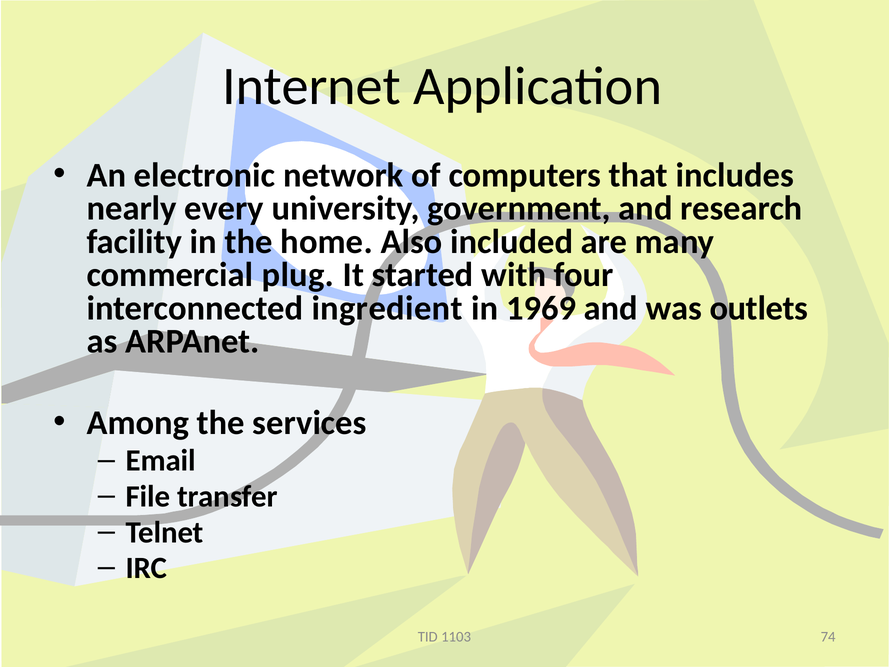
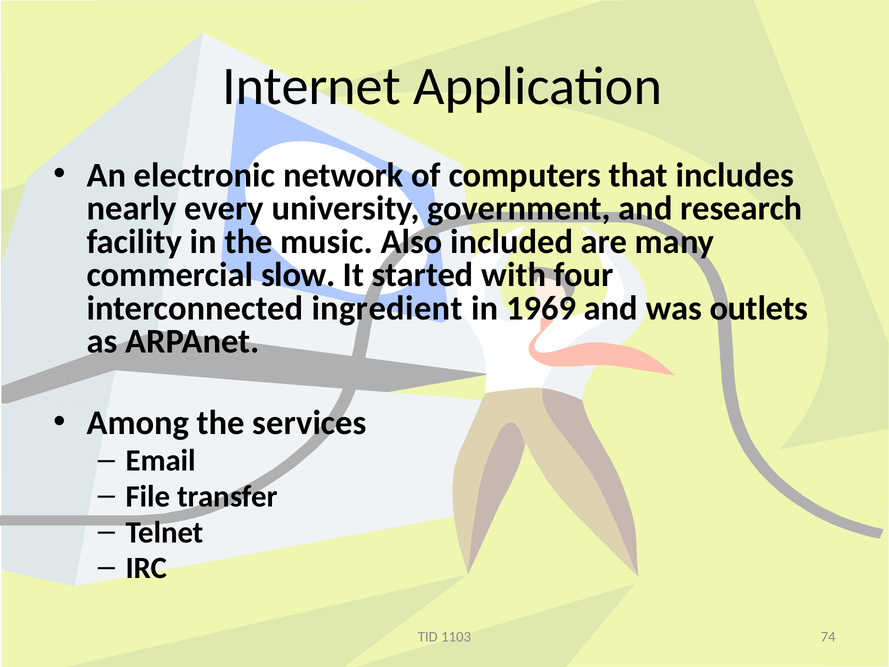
home: home -> music
plug: plug -> slow
